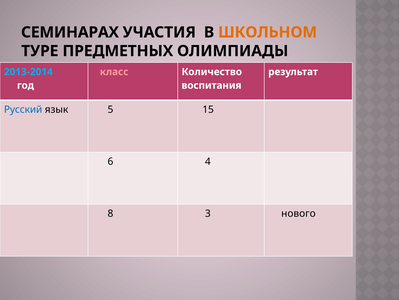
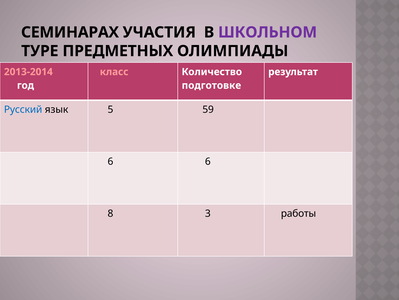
ШКОЛЬНОМ colour: orange -> purple
2013-2014 colour: light blue -> pink
воспитания: воспитания -> подготовке
15: 15 -> 59
6 4: 4 -> 6
нового: нового -> работы
